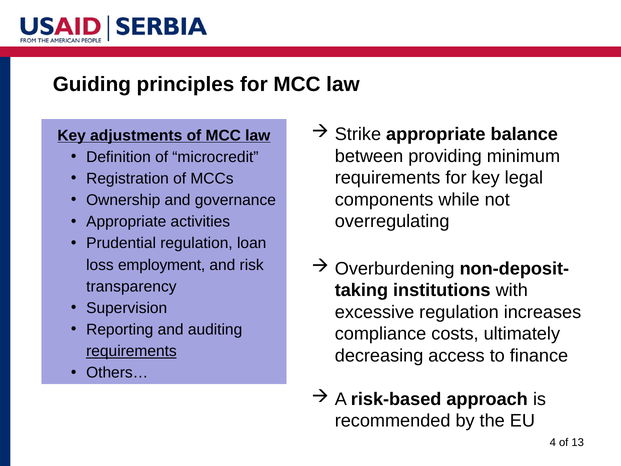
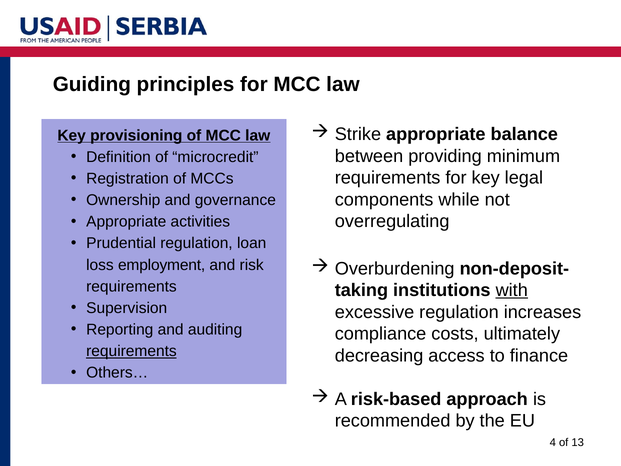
adjustments: adjustments -> provisioning
transparency at (131, 286): transparency -> requirements
with underline: none -> present
